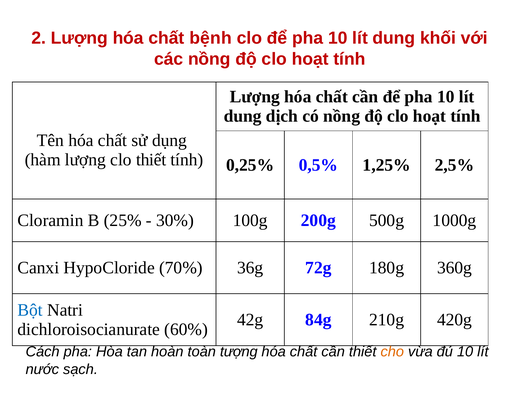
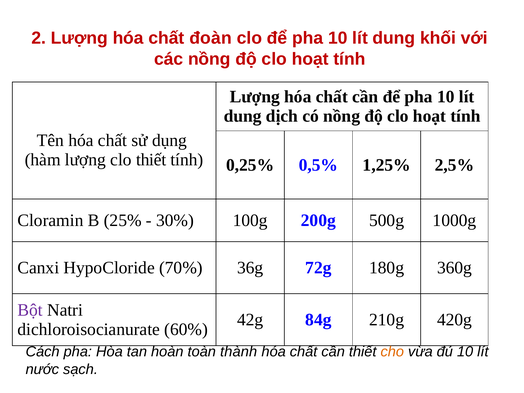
bệnh: bệnh -> đoàn
Bột colour: blue -> purple
tượng: tượng -> thành
